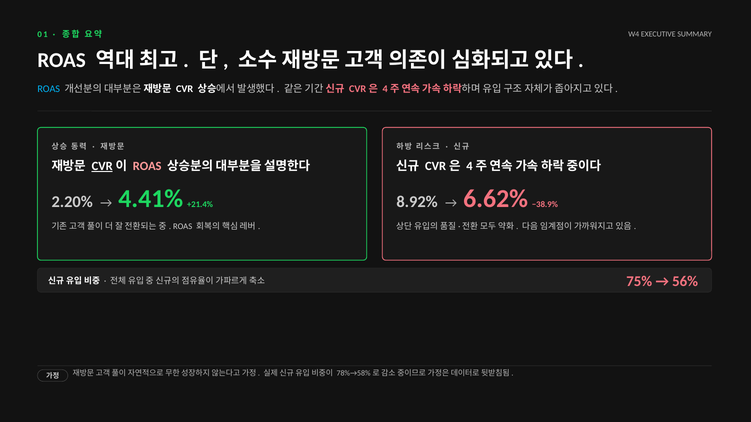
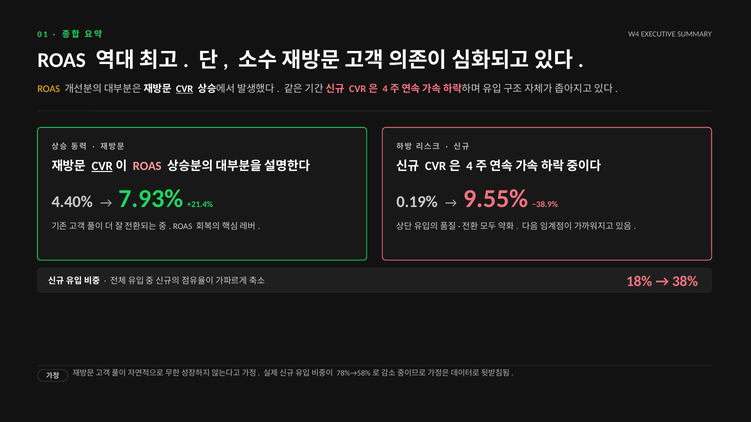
ROAS at (49, 89) colour: light blue -> yellow
CVR at (185, 89) underline: none -> present
2.20%: 2.20% -> 4.40%
4.41%: 4.41% -> 7.93%
8.92%: 8.92% -> 0.19%
6.62%: 6.62% -> 9.55%
75%: 75% -> 18%
56%: 56% -> 38%
